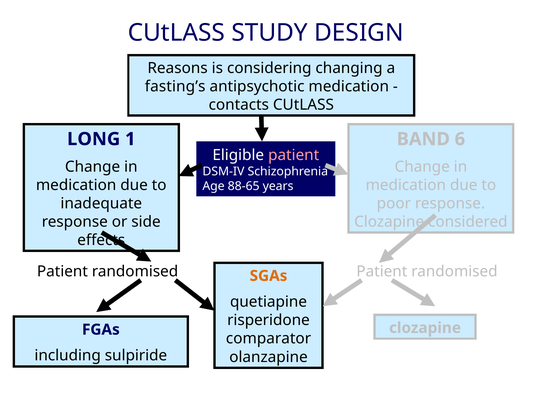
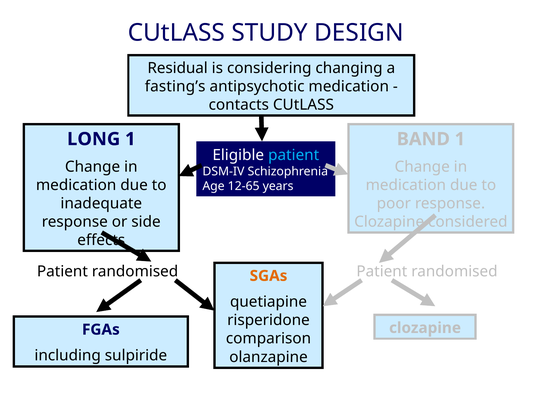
Reasons: Reasons -> Residual
BAND 6: 6 -> 1
patient at (294, 155) colour: pink -> light blue
88-65: 88-65 -> 12-65
comparator: comparator -> comparison
